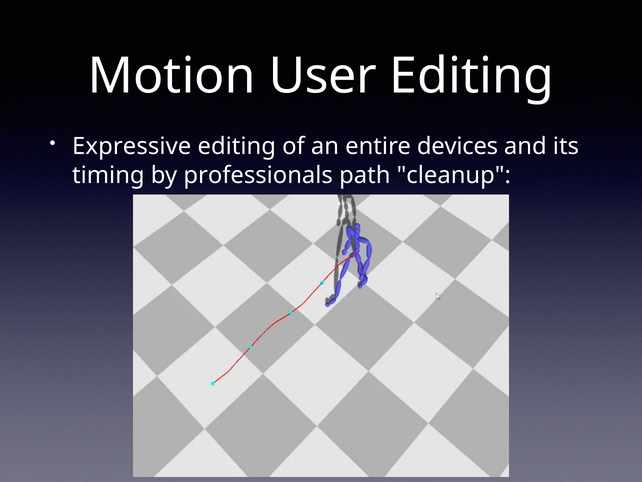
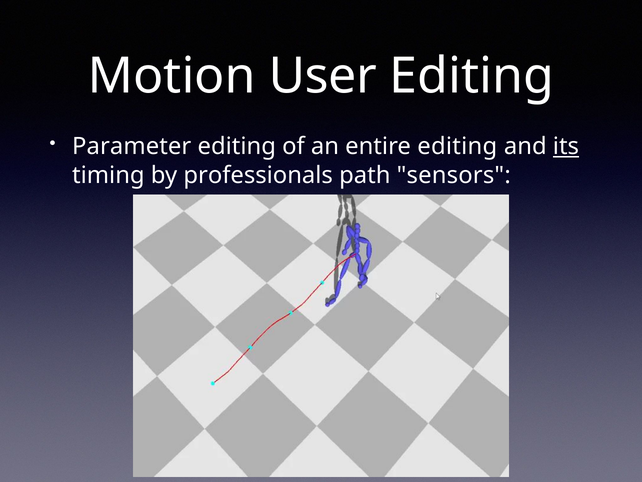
Expressive: Expressive -> Parameter
entire devices: devices -> editing
its underline: none -> present
cleanup: cleanup -> sensors
